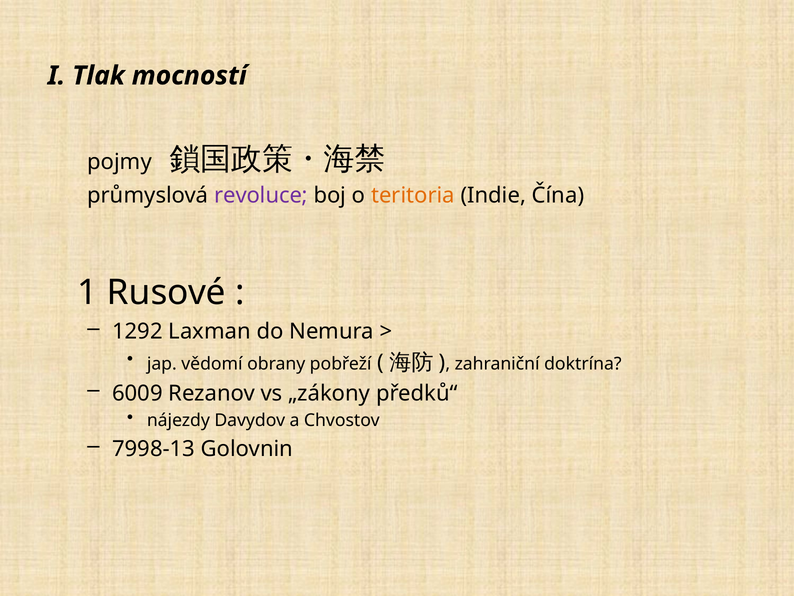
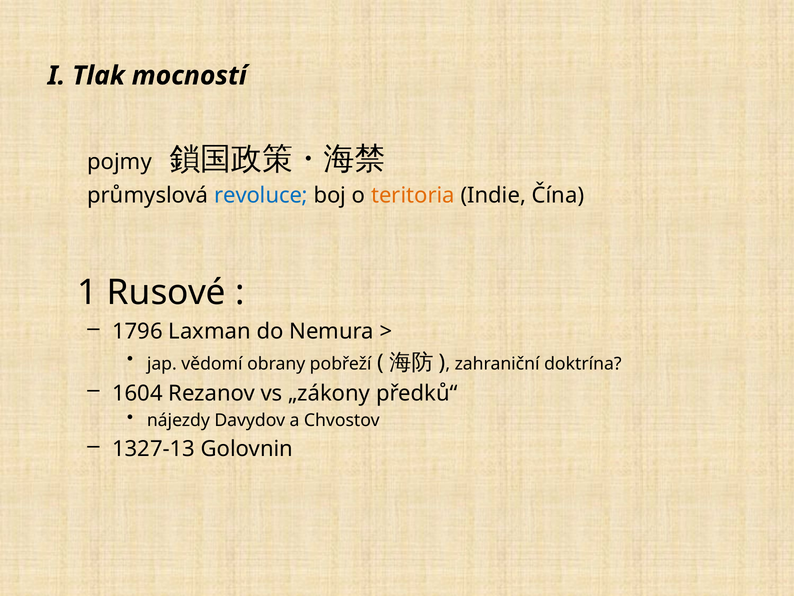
revoluce colour: purple -> blue
1292: 1292 -> 1796
6009: 6009 -> 1604
7998-13: 7998-13 -> 1327-13
